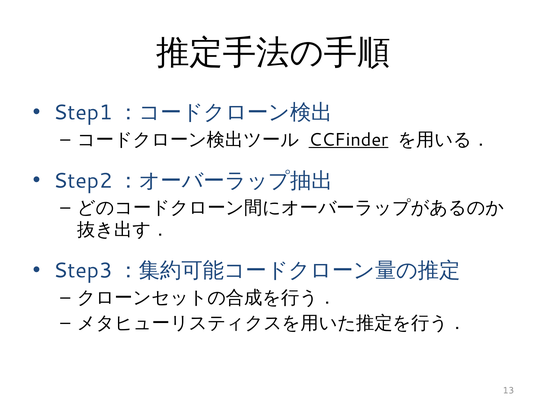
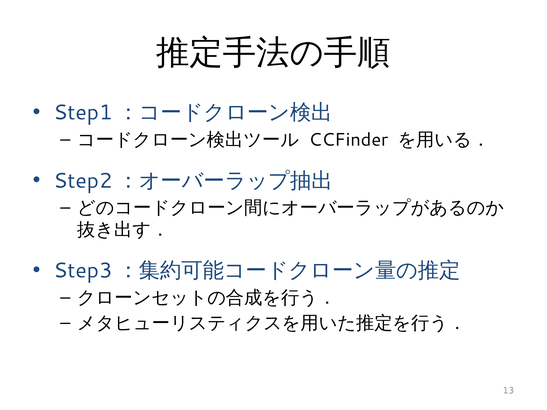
CCFinder underline: present -> none
